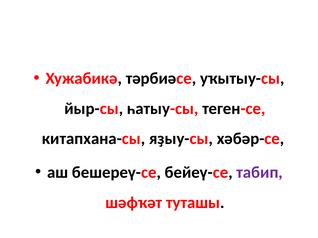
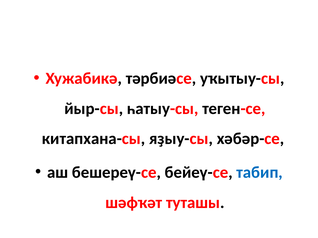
табип colour: purple -> blue
